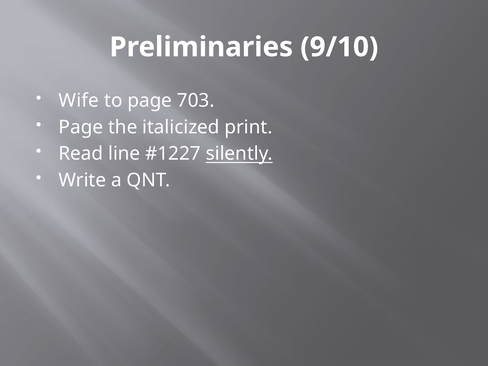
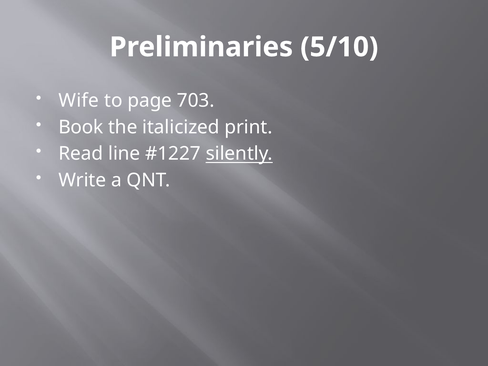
9/10: 9/10 -> 5/10
Page at (81, 127): Page -> Book
